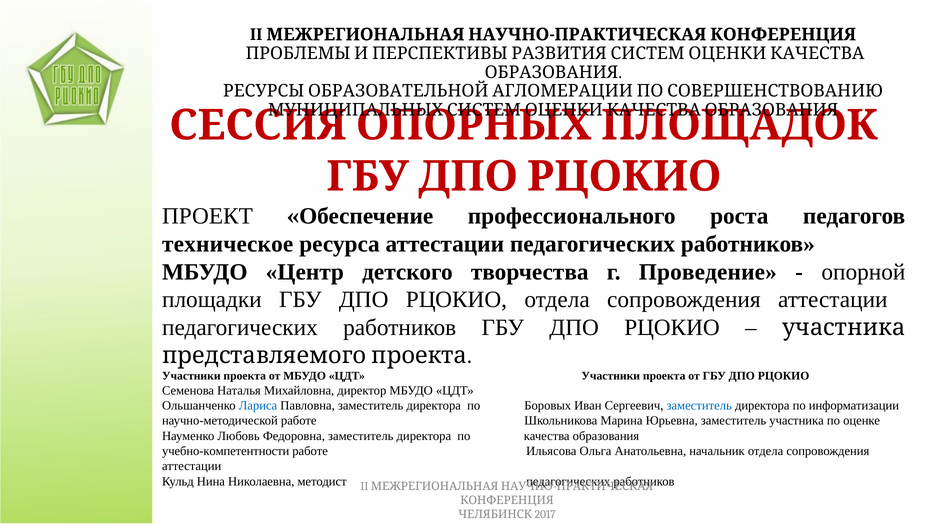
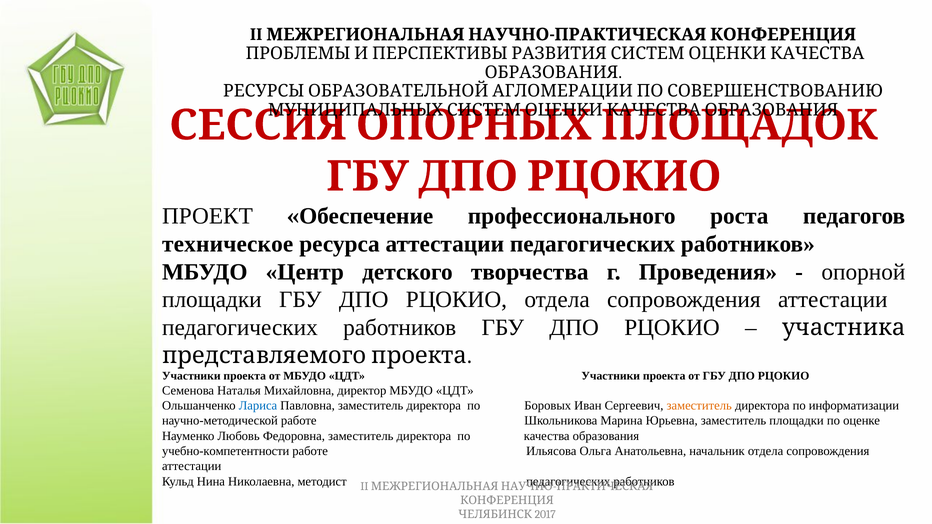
Проведение: Проведение -> Проведения
заместитель at (699, 406) colour: blue -> orange
заместитель участника: участника -> площадки
